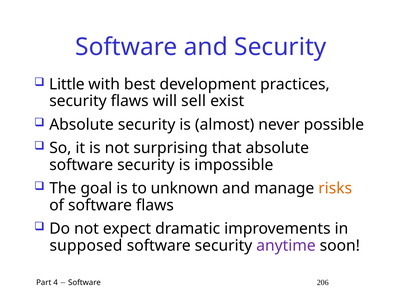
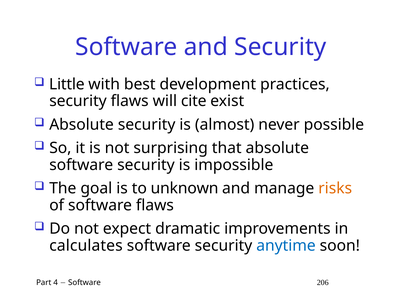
sell: sell -> cite
supposed: supposed -> calculates
anytime colour: purple -> blue
